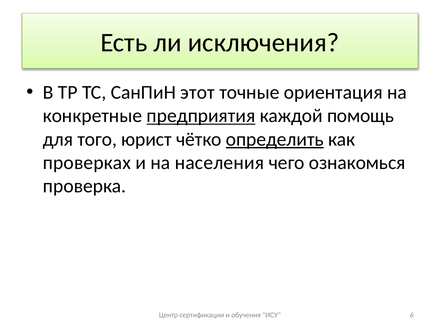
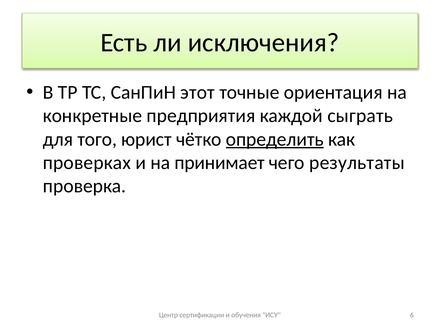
предприятия underline: present -> none
помощь: помощь -> сыграть
населения: населения -> принимает
ознакомься: ознакомься -> результаты
